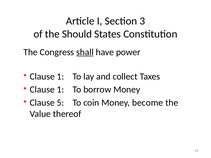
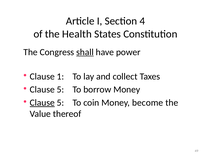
3: 3 -> 4
Should: Should -> Health
1 at (60, 90): 1 -> 5
Clause at (42, 103) underline: none -> present
